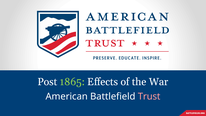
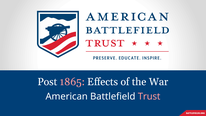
1865 colour: light green -> pink
